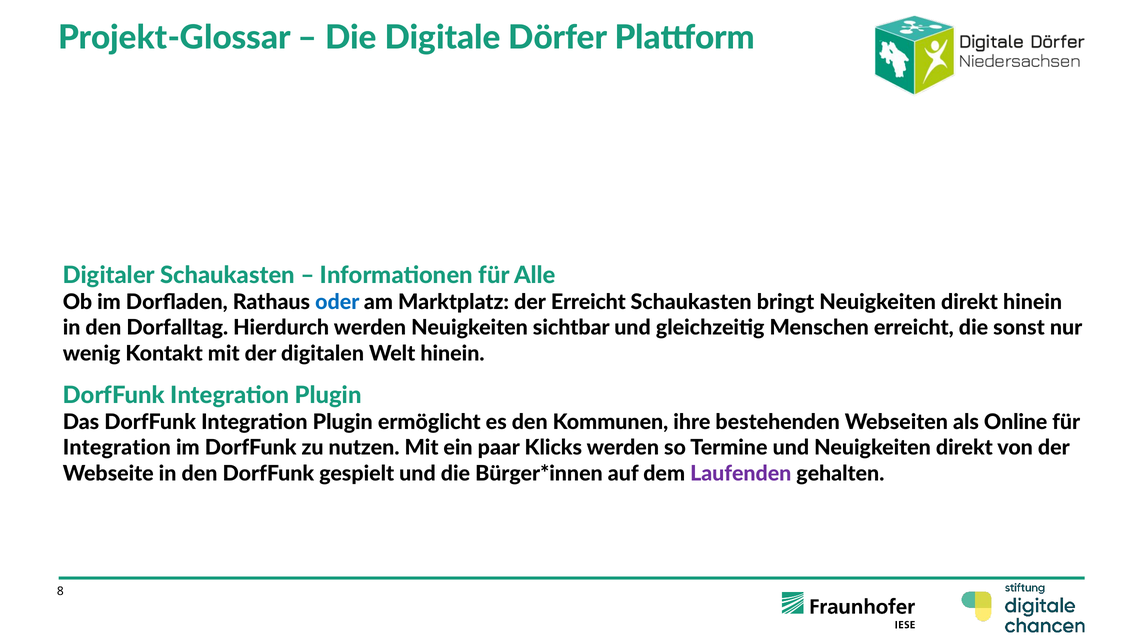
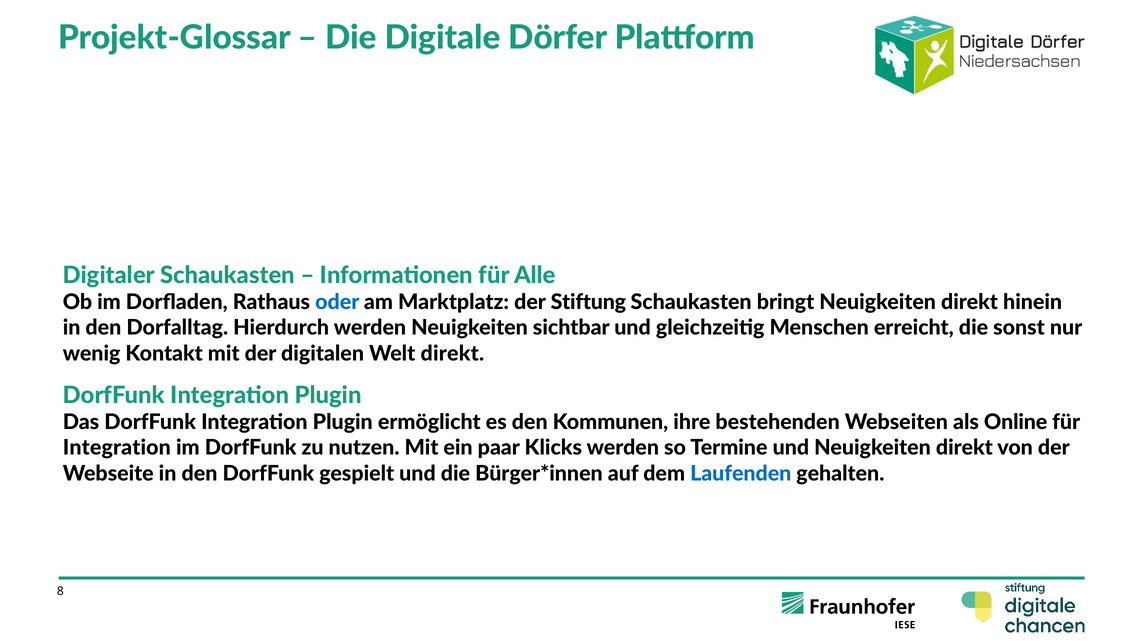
der Erreicht: Erreicht -> Stiftung
Welt hinein: hinein -> direkt
Laufenden colour: purple -> blue
